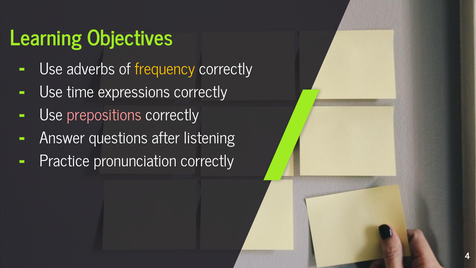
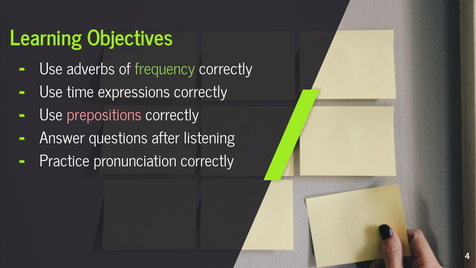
frequency colour: yellow -> light green
